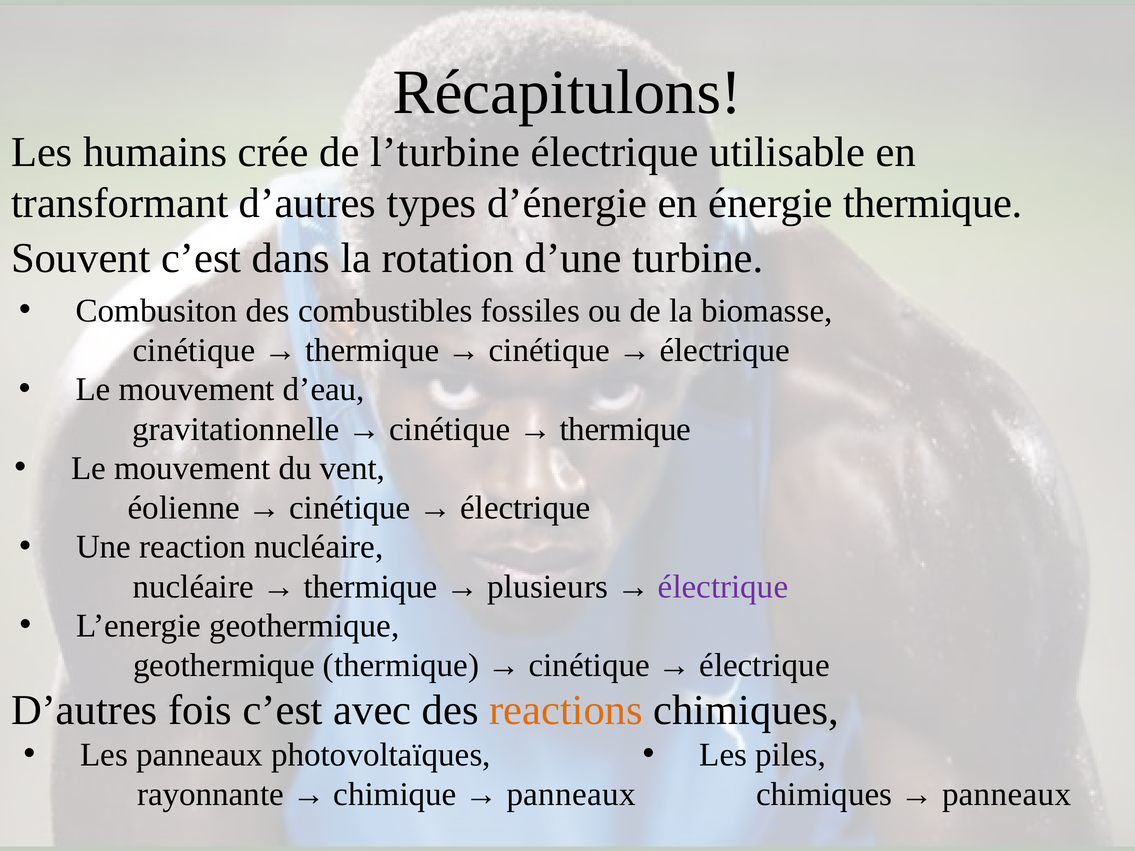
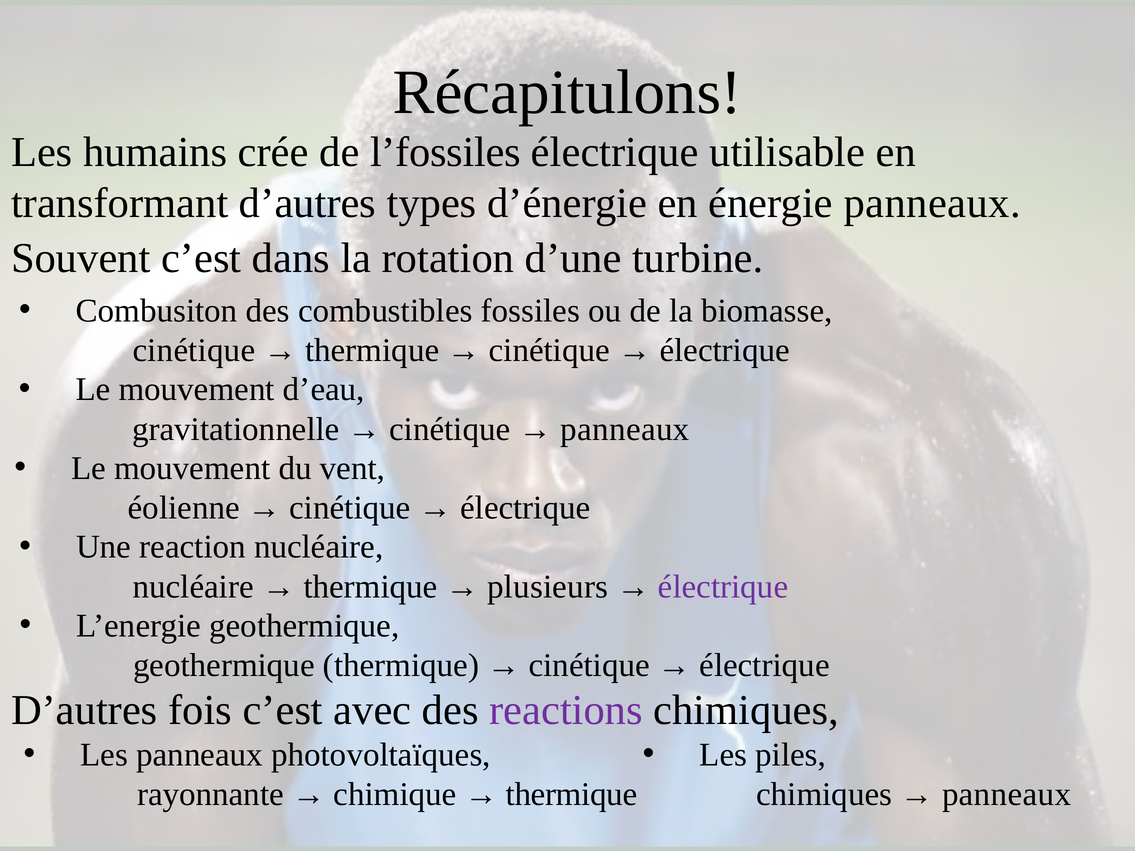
l’turbine: l’turbine -> l’fossiles
énergie thermique: thermique -> panneaux
thermique at (625, 429): thermique -> panneaux
reactions colour: orange -> purple
panneaux at (571, 795): panneaux -> thermique
